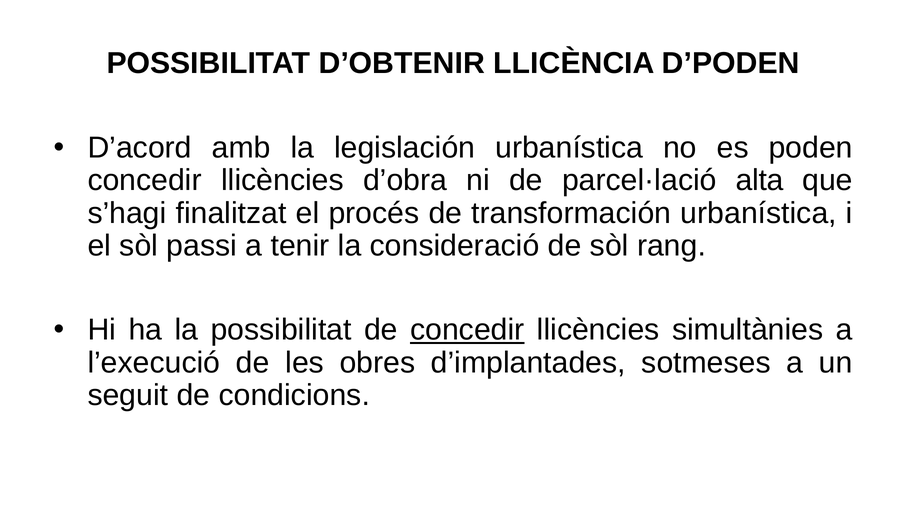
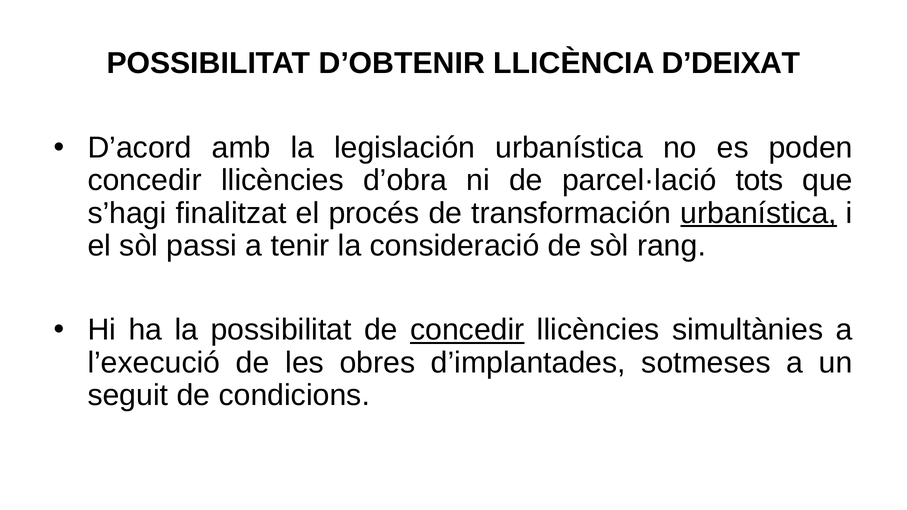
D’PODEN: D’PODEN -> D’DEIXAT
alta: alta -> tots
urbanística at (759, 213) underline: none -> present
